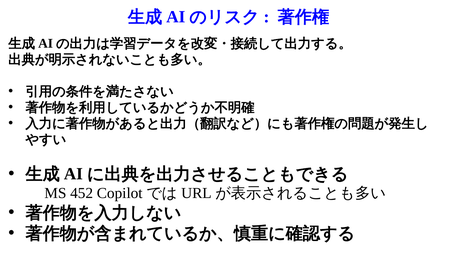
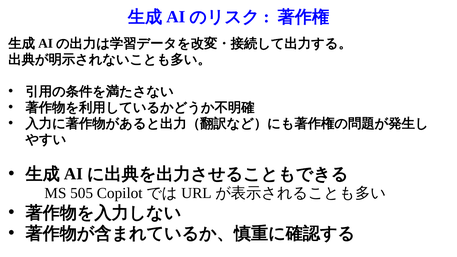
452: 452 -> 505
